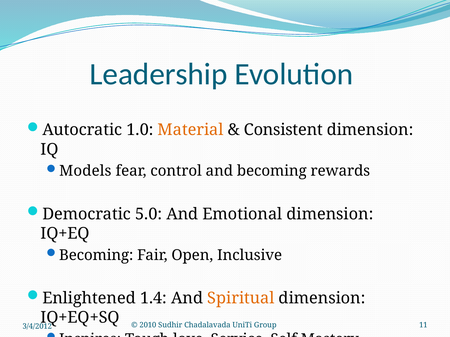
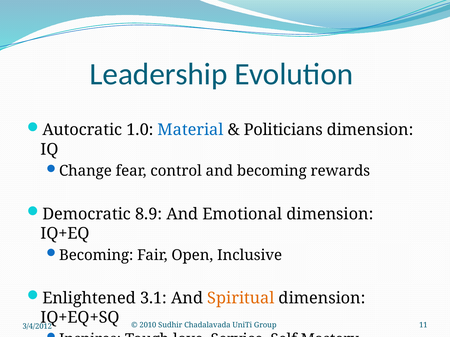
Material colour: orange -> blue
Consistent: Consistent -> Politicians
Models: Models -> Change
5.0: 5.0 -> 8.9
1.4: 1.4 -> 3.1
